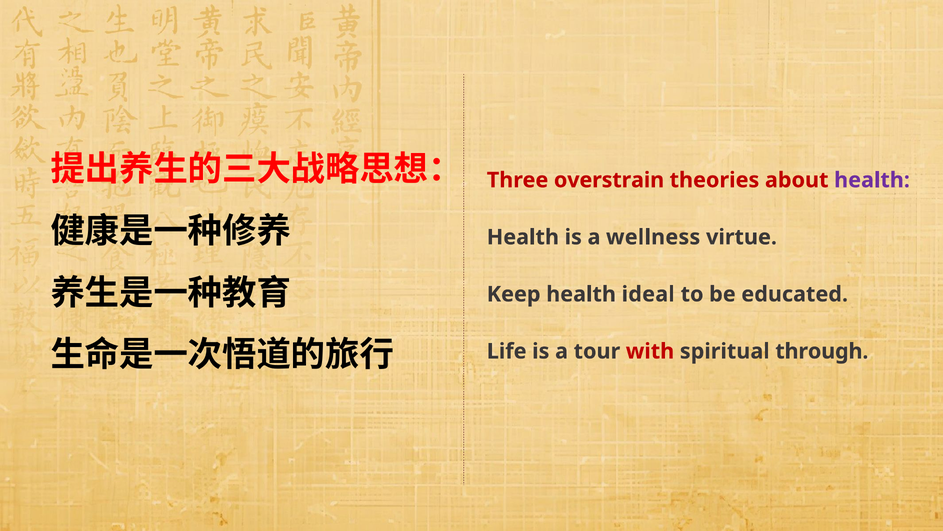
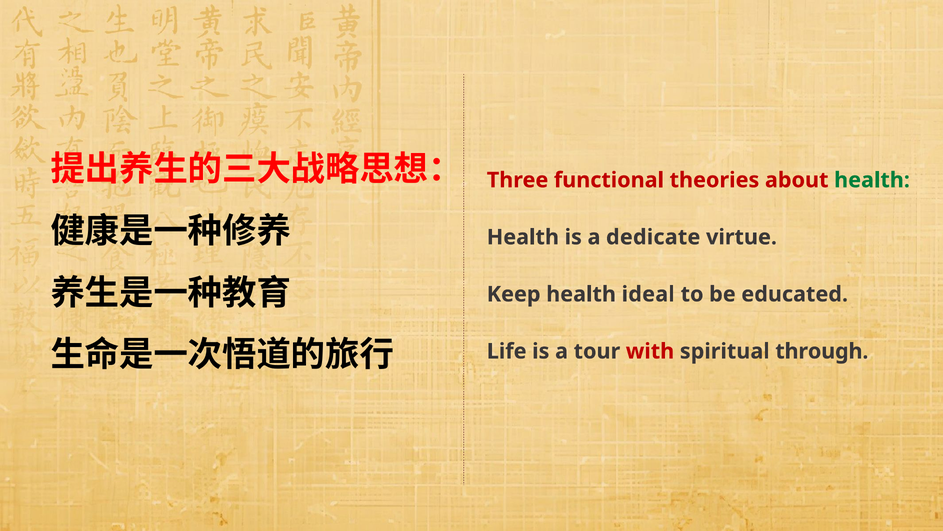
overstrain: overstrain -> functional
health at (872, 180) colour: purple -> green
wellness: wellness -> dedicate
